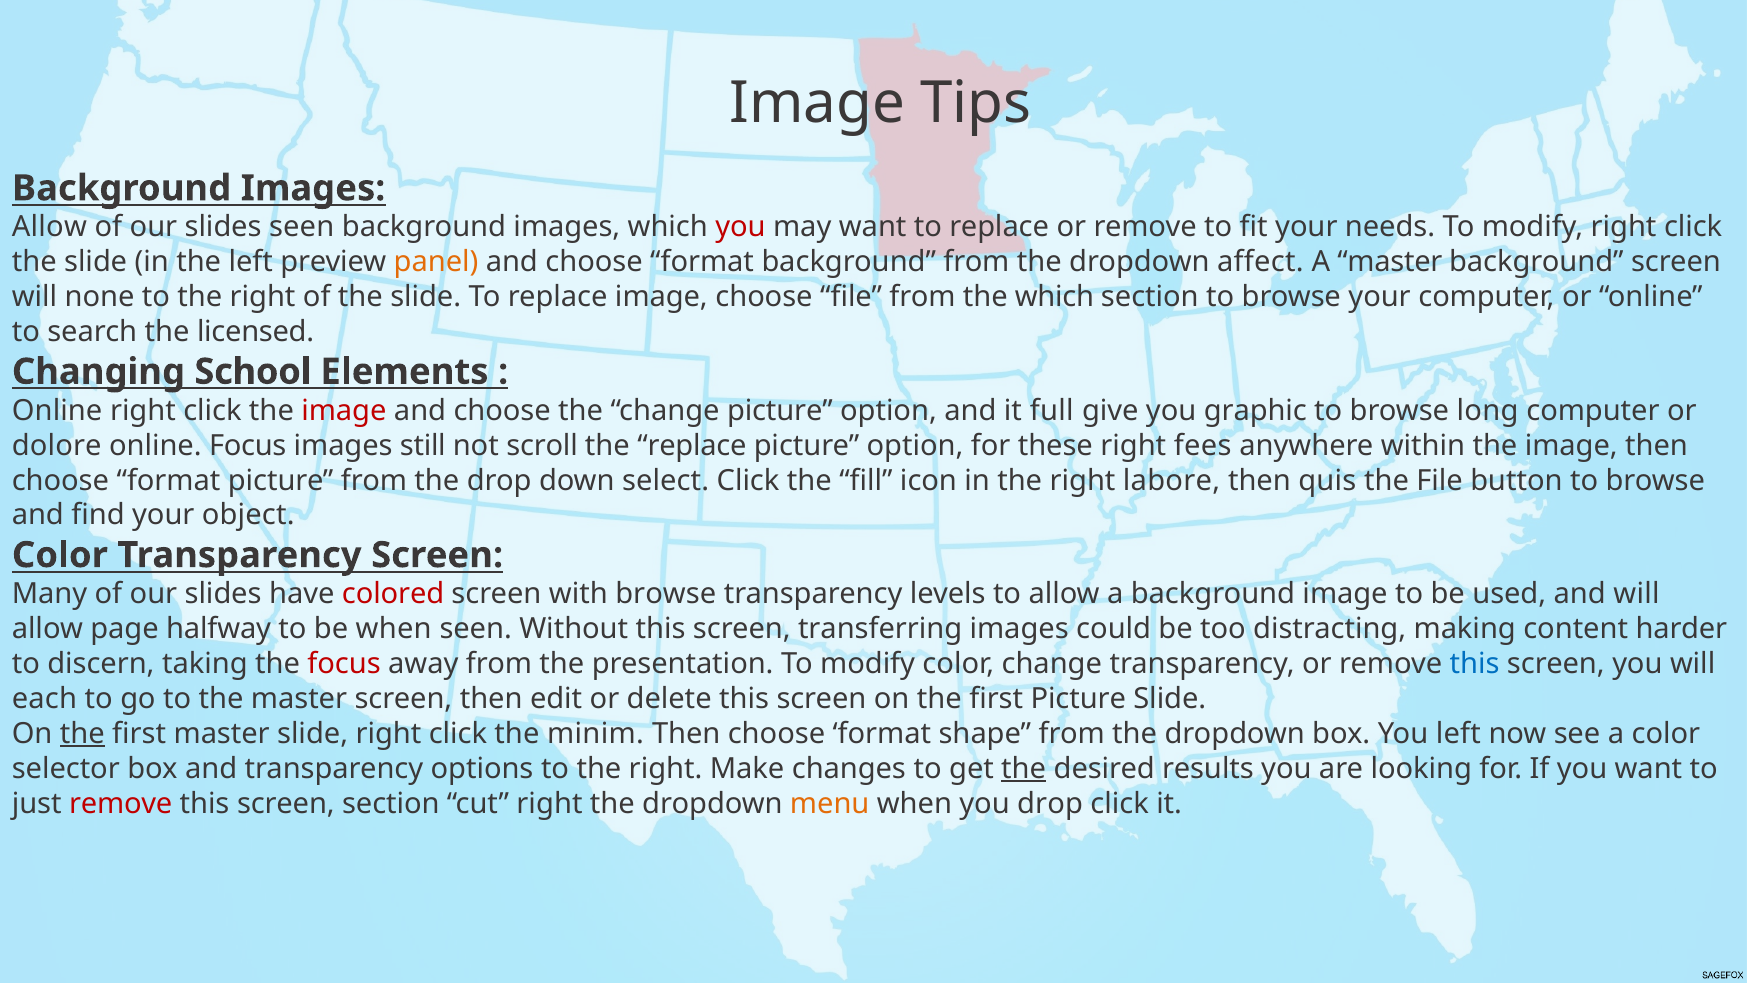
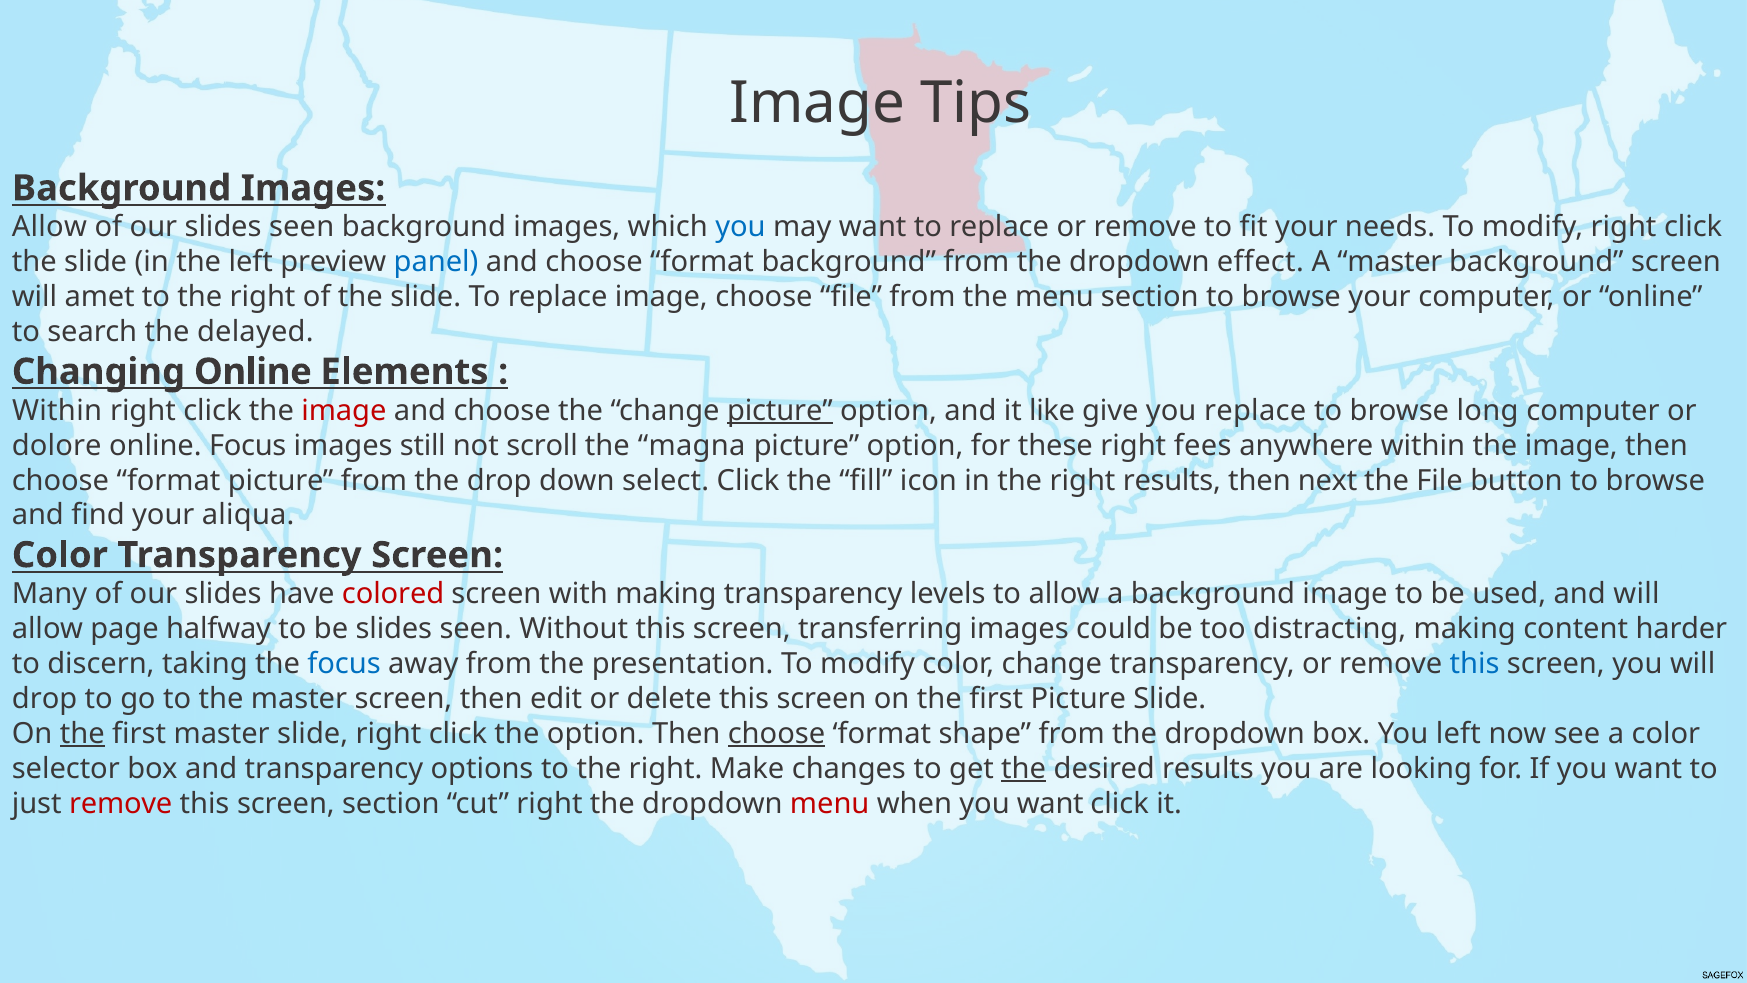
you at (740, 227) colour: red -> blue
panel colour: orange -> blue
affect: affect -> effect
none: none -> amet
the which: which -> menu
licensed: licensed -> delayed
Changing School: School -> Online
Online at (57, 410): Online -> Within
picture at (780, 410) underline: none -> present
full: full -> like
you graphic: graphic -> replace
the replace: replace -> magna
right labore: labore -> results
quis: quis -> next
object: object -> aliqua
with browse: browse -> making
be when: when -> slides
focus at (344, 664) colour: red -> blue
each at (44, 699): each -> drop
the minim: minim -> option
choose at (776, 733) underline: none -> present
menu at (830, 803) colour: orange -> red
when you drop: drop -> want
